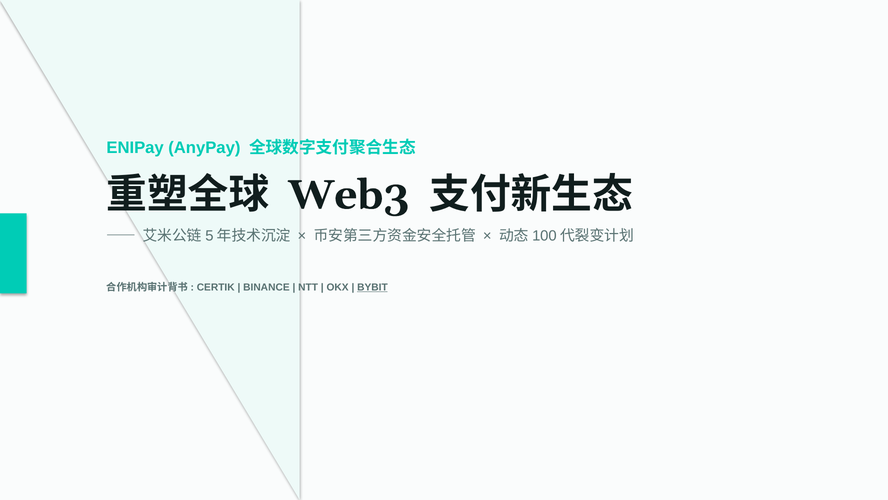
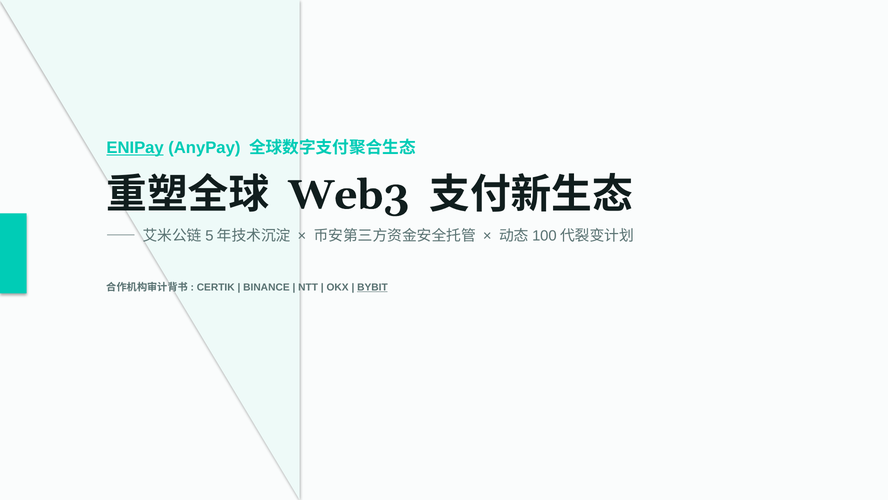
ENIPay underline: none -> present
